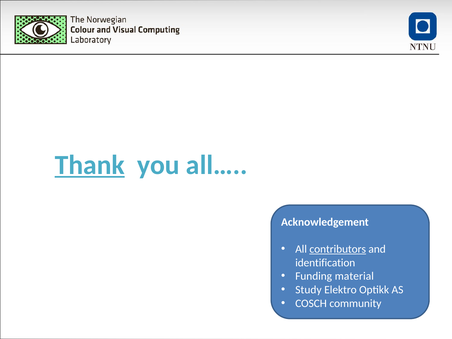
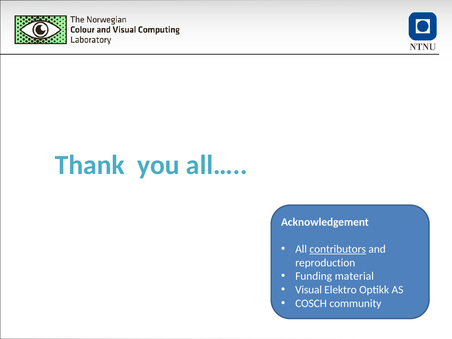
Thank underline: present -> none
identification: identification -> reproduction
Study: Study -> Visual
